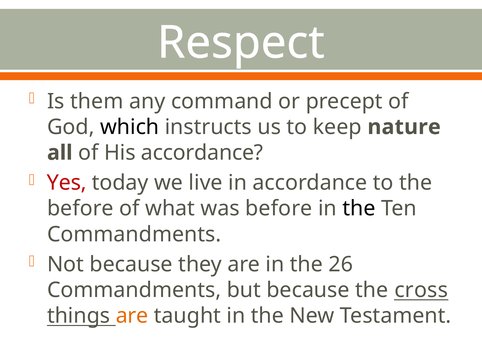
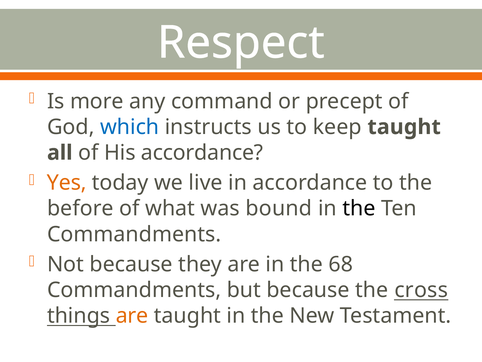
them: them -> more
which colour: black -> blue
keep nature: nature -> taught
Yes colour: red -> orange
was before: before -> bound
26: 26 -> 68
